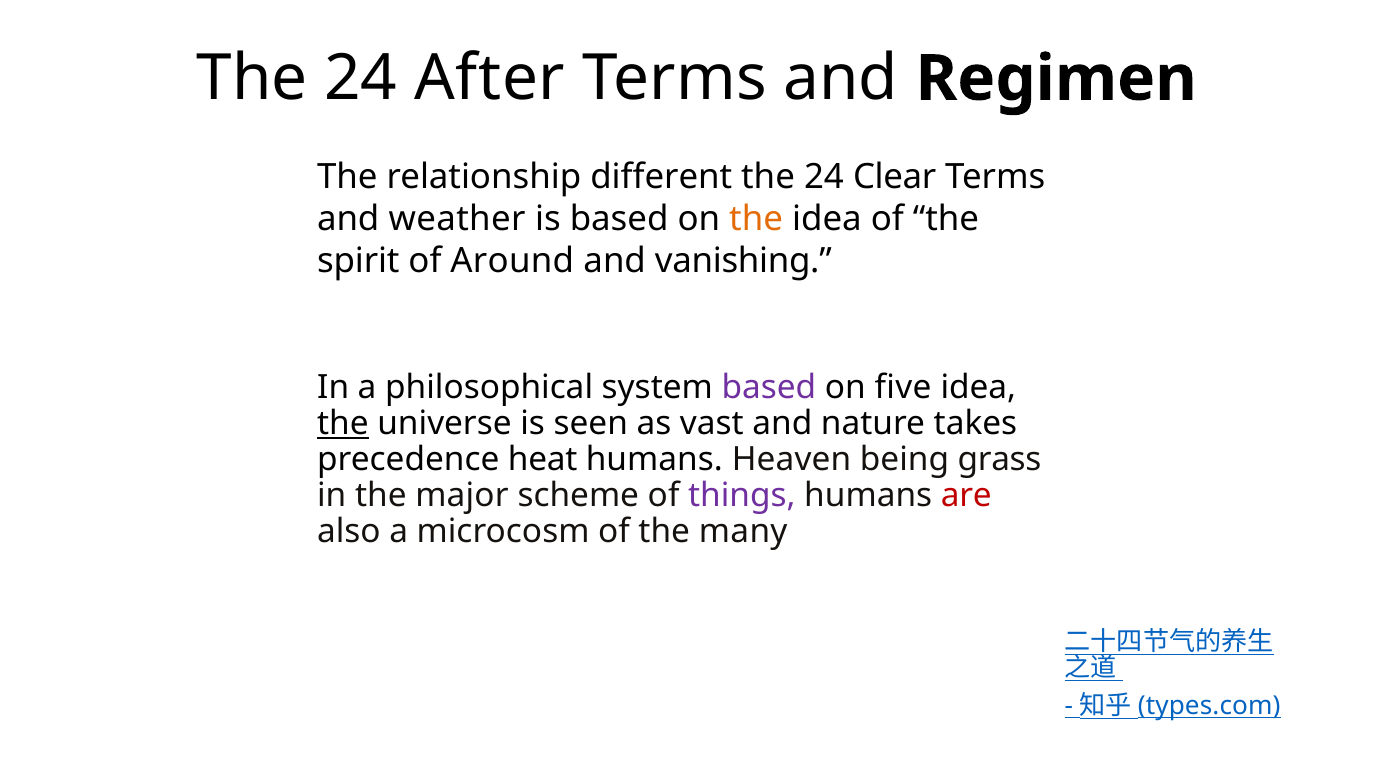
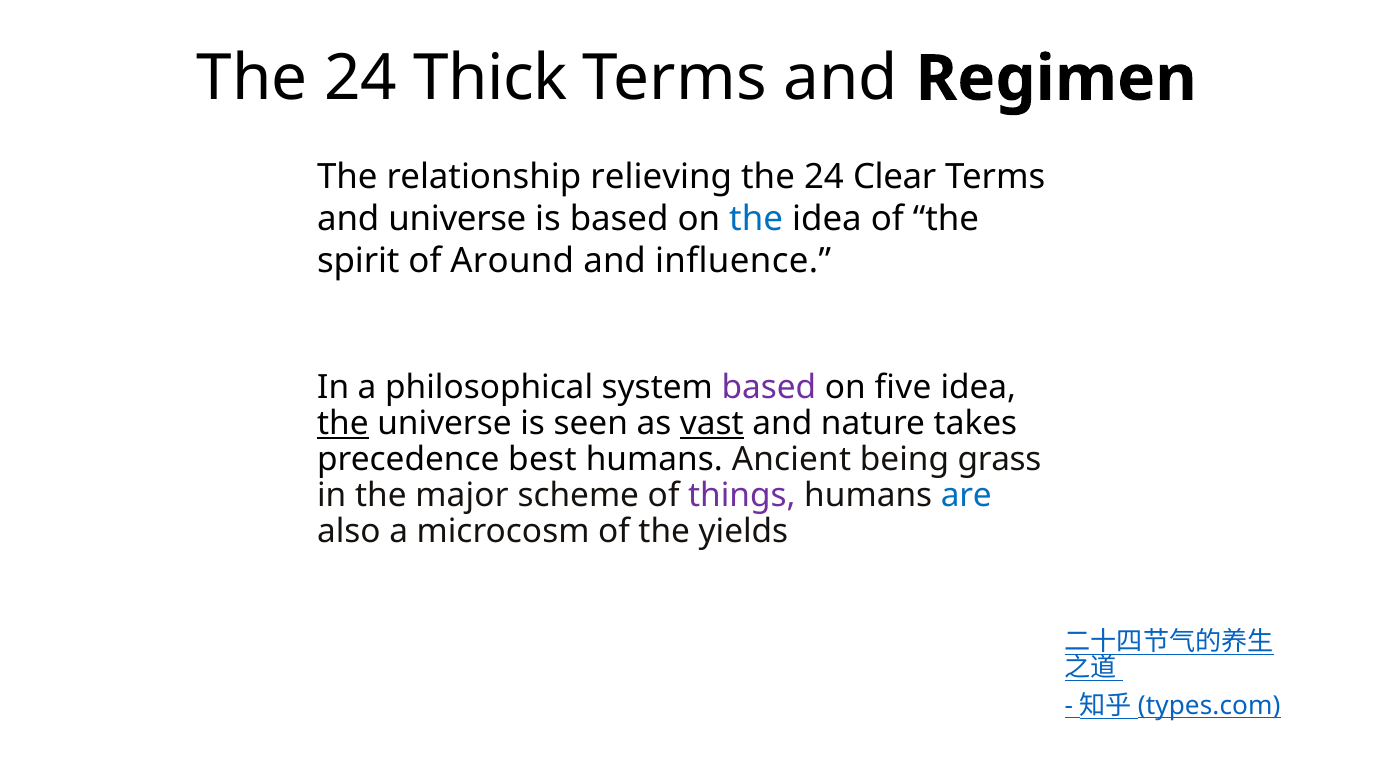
After: After -> Thick
different: different -> relieving
and weather: weather -> universe
the at (756, 219) colour: orange -> blue
vanishing: vanishing -> influence
vast underline: none -> present
heat: heat -> best
Heaven: Heaven -> Ancient
are colour: red -> blue
many: many -> yields
